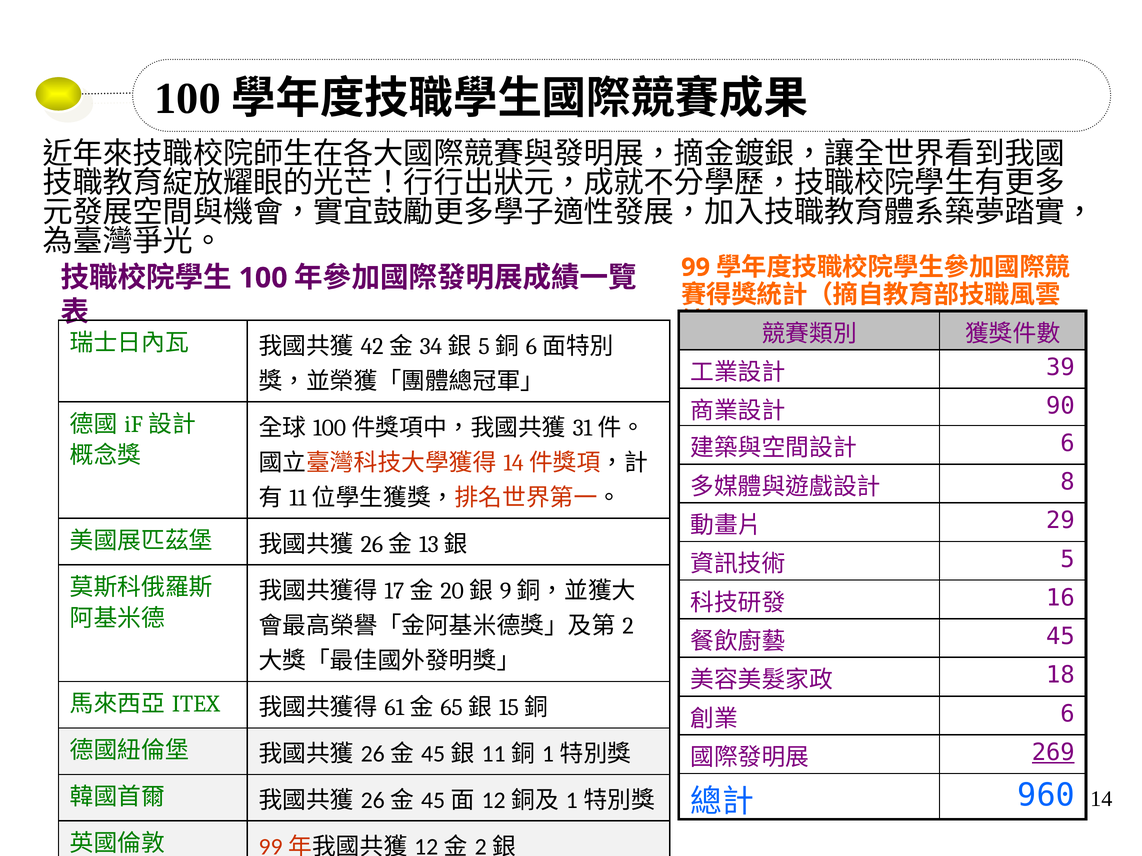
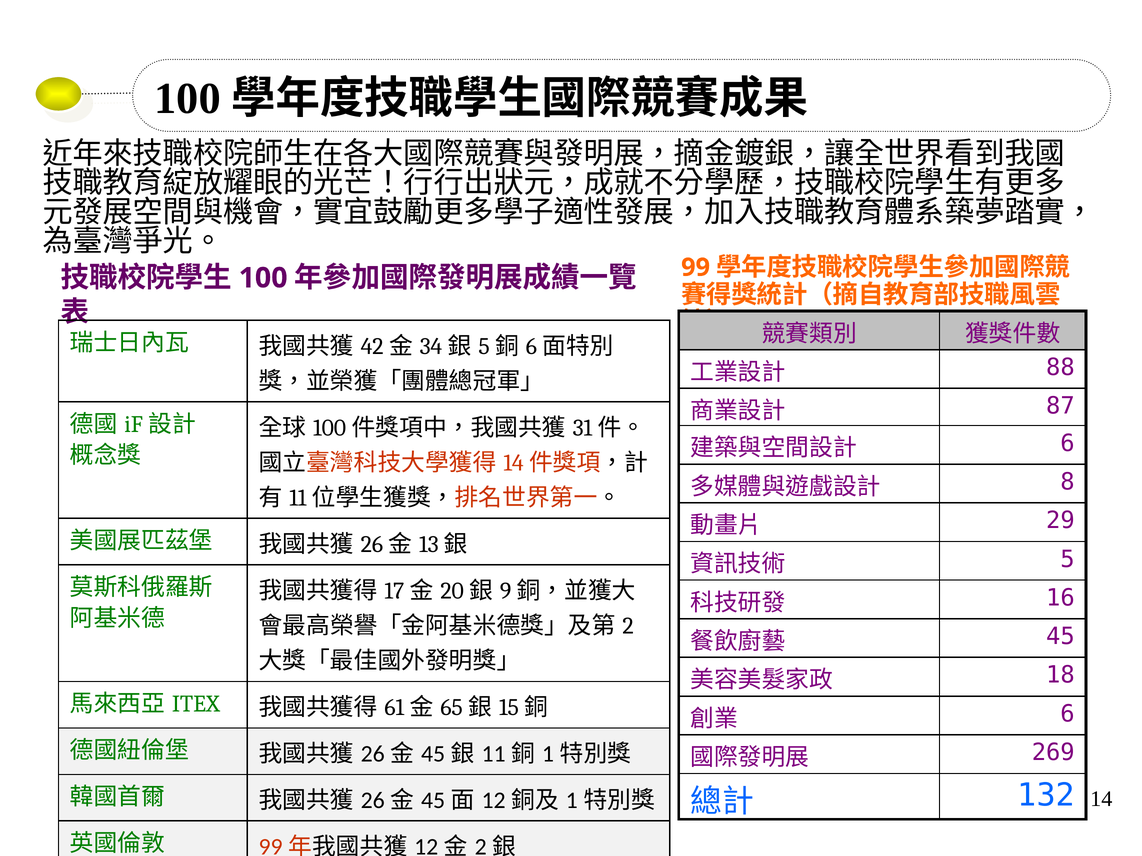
39: 39 -> 88
90: 90 -> 87
269 underline: present -> none
960: 960 -> 132
